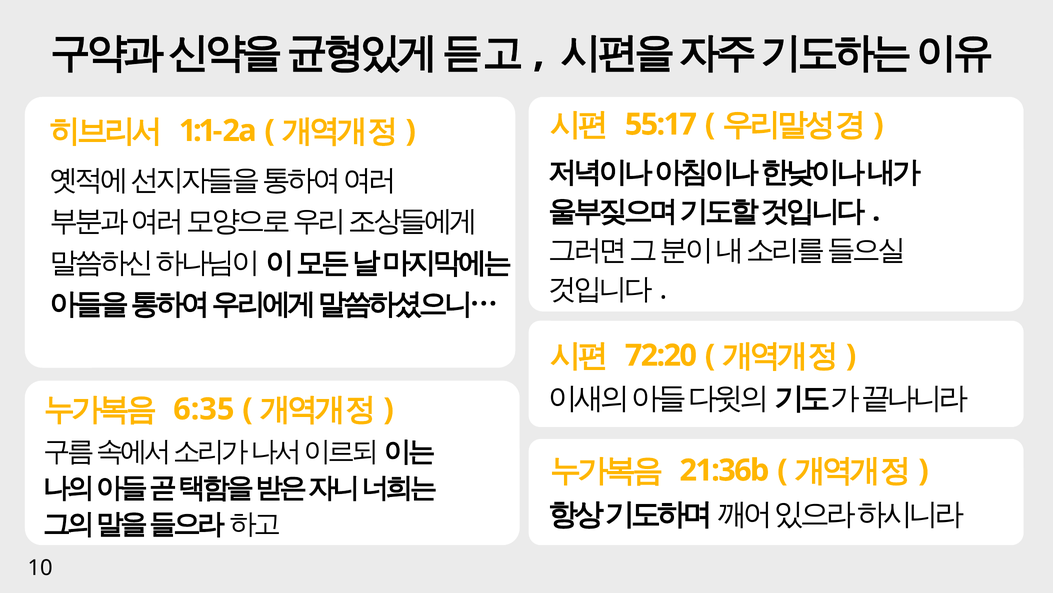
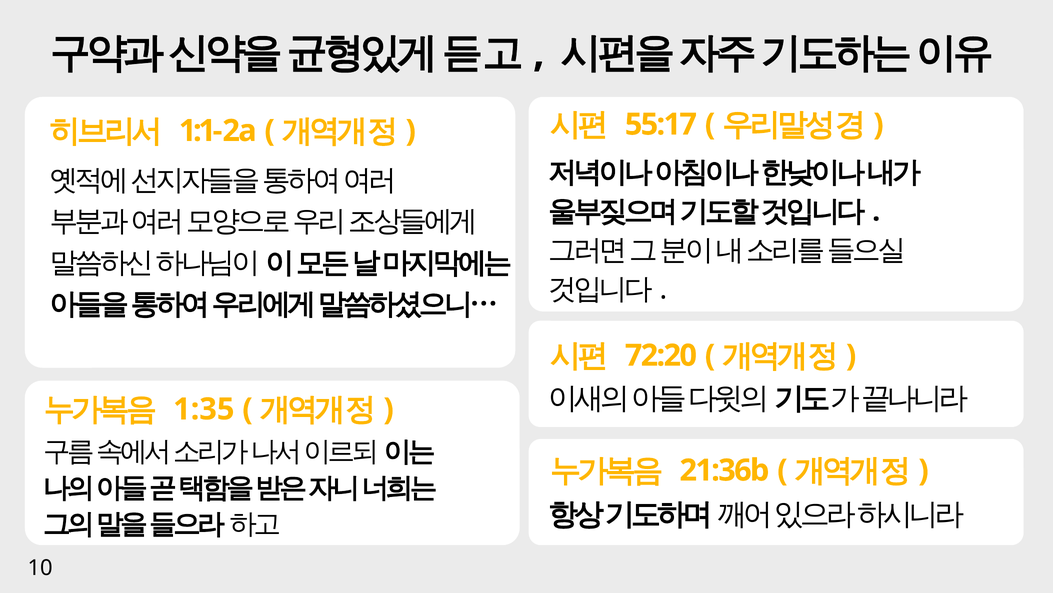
6:35: 6:35 -> 1:35
